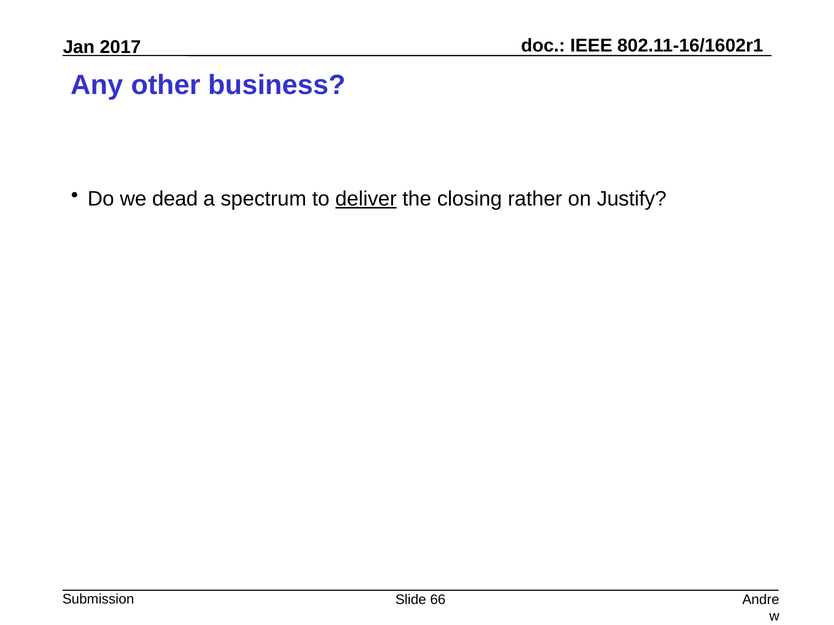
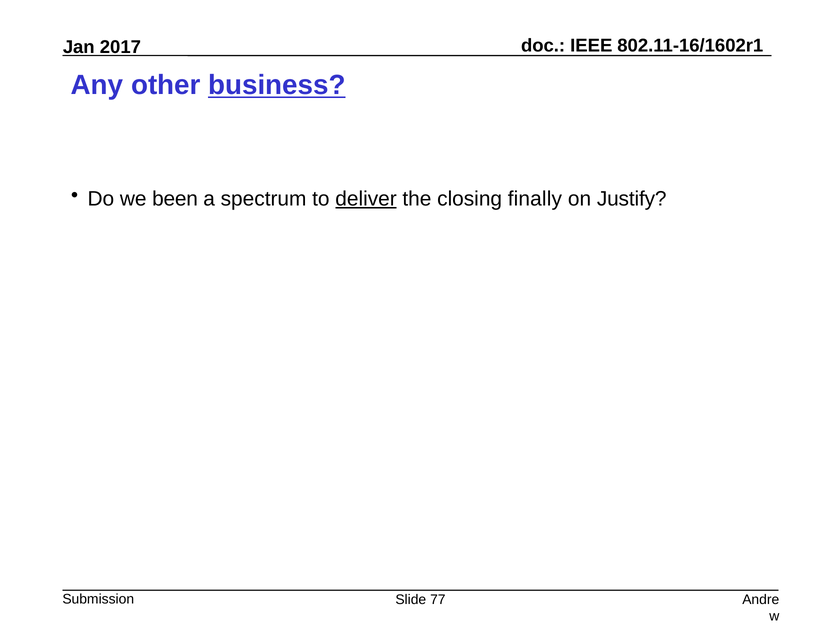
business underline: none -> present
dead: dead -> been
rather: rather -> finally
66: 66 -> 77
